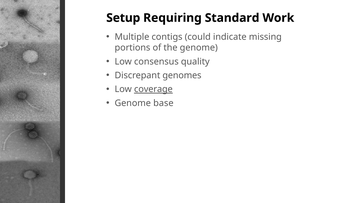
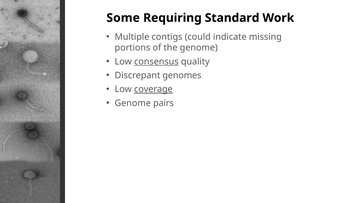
Setup: Setup -> Some
consensus underline: none -> present
base: base -> pairs
